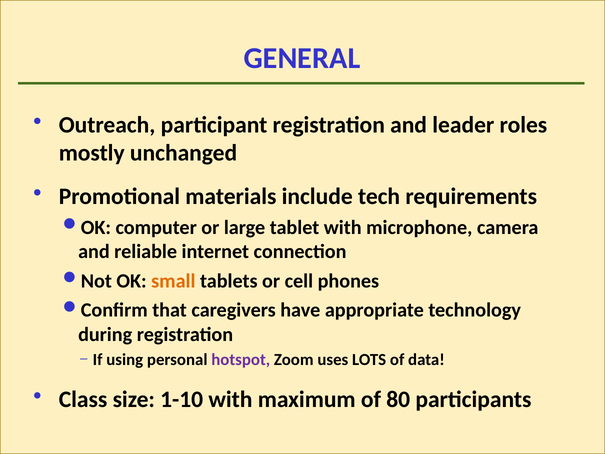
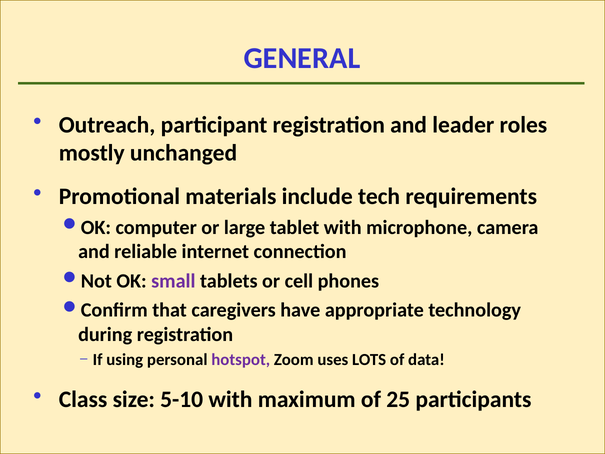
small colour: orange -> purple
1-10: 1-10 -> 5-10
80: 80 -> 25
